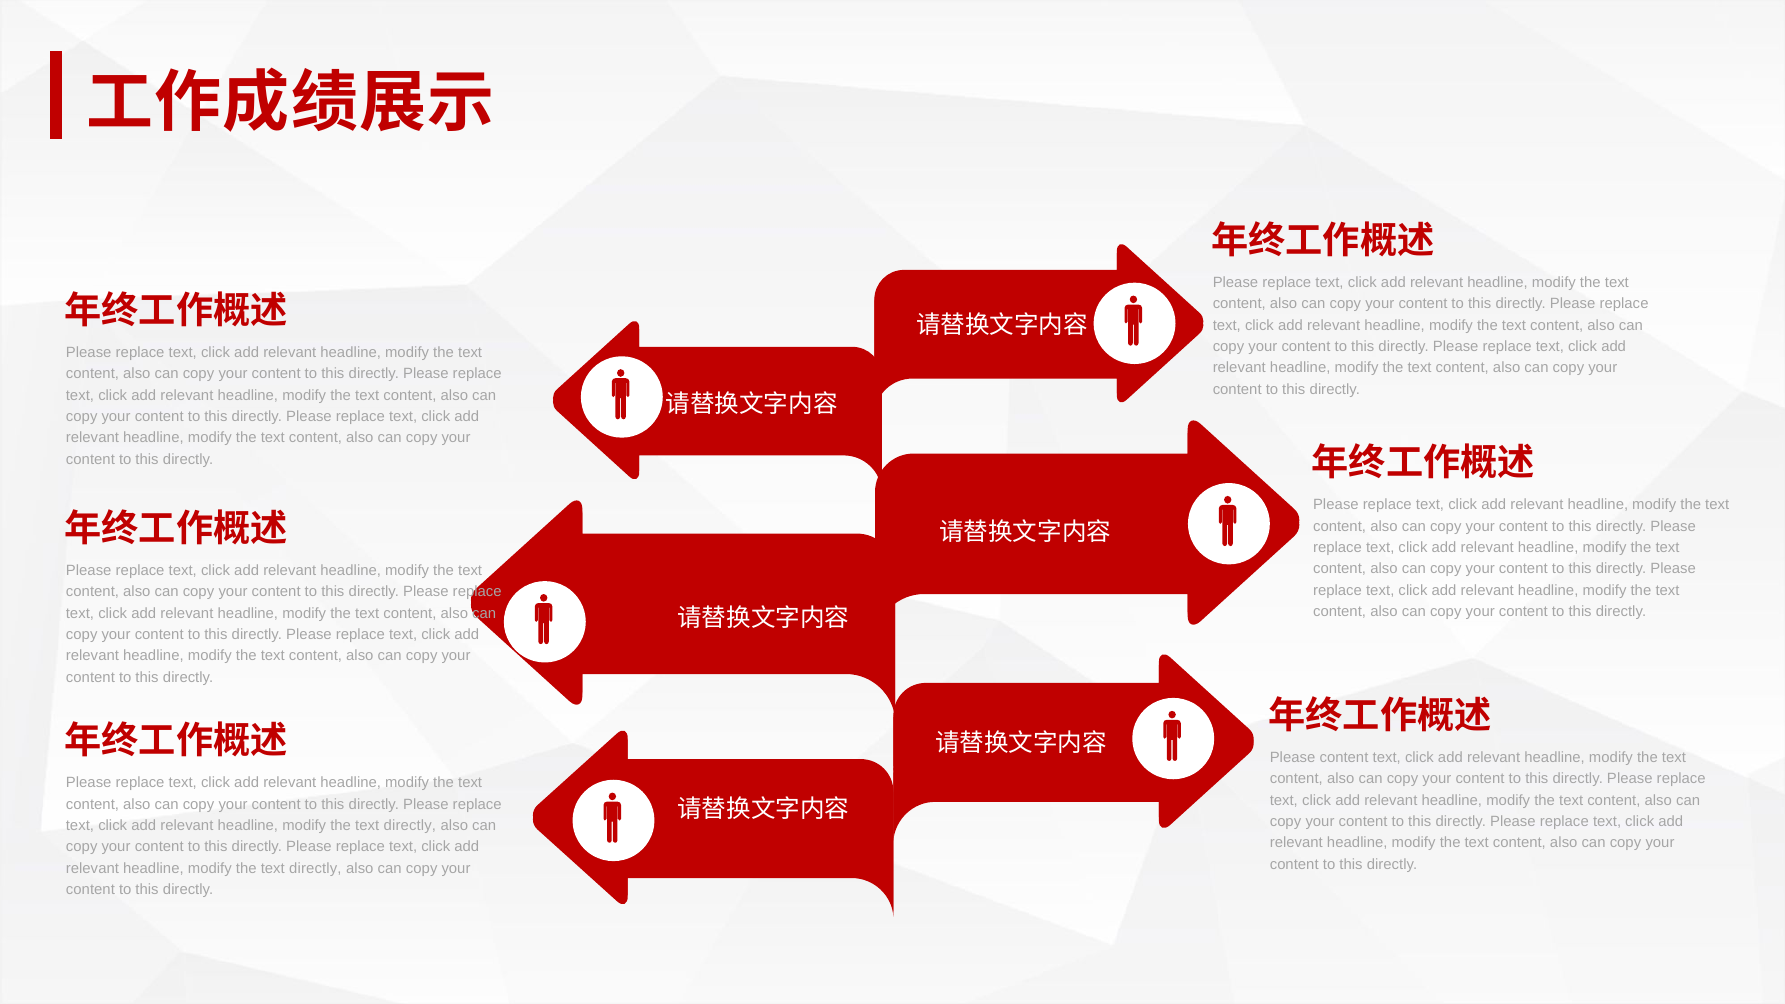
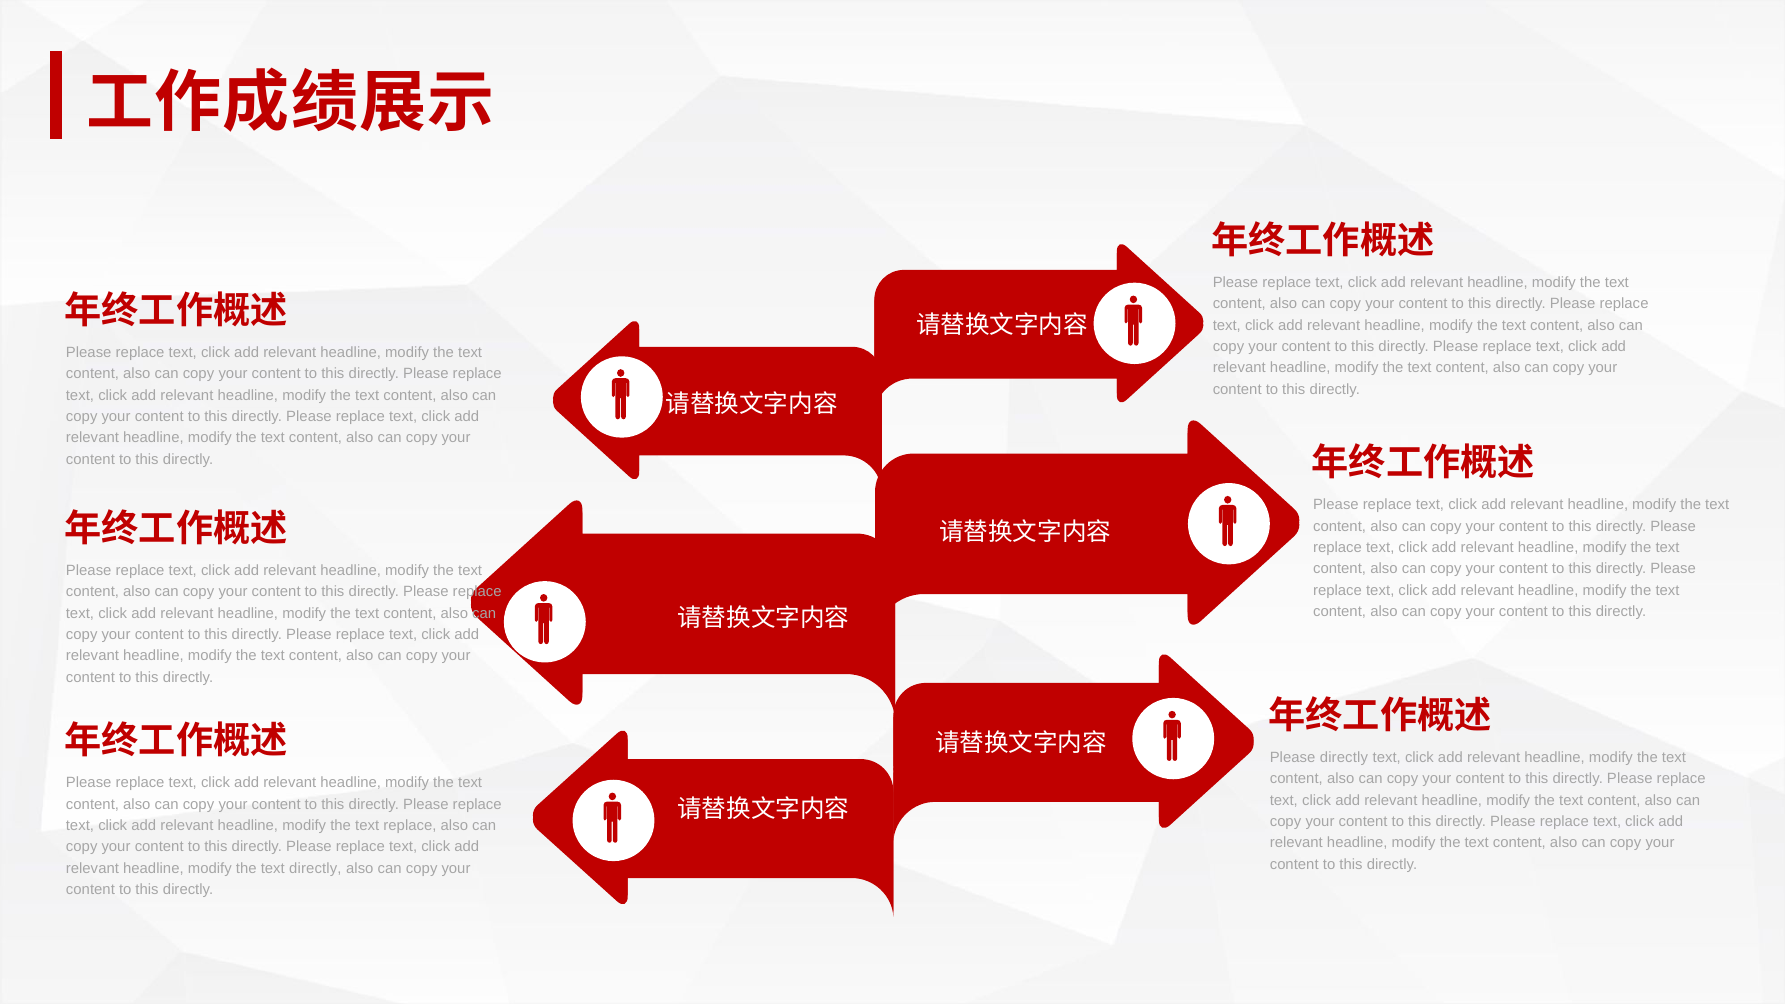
Please content: content -> directly
directly at (410, 826): directly -> replace
